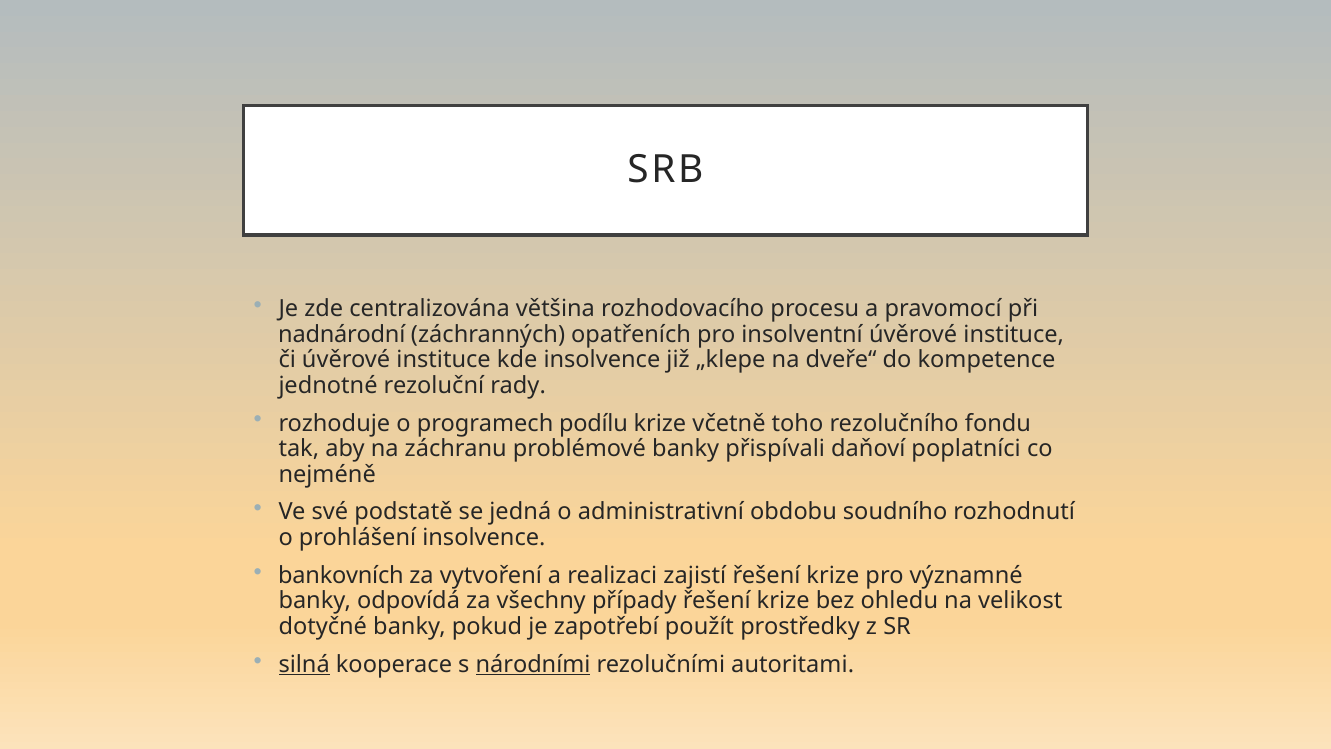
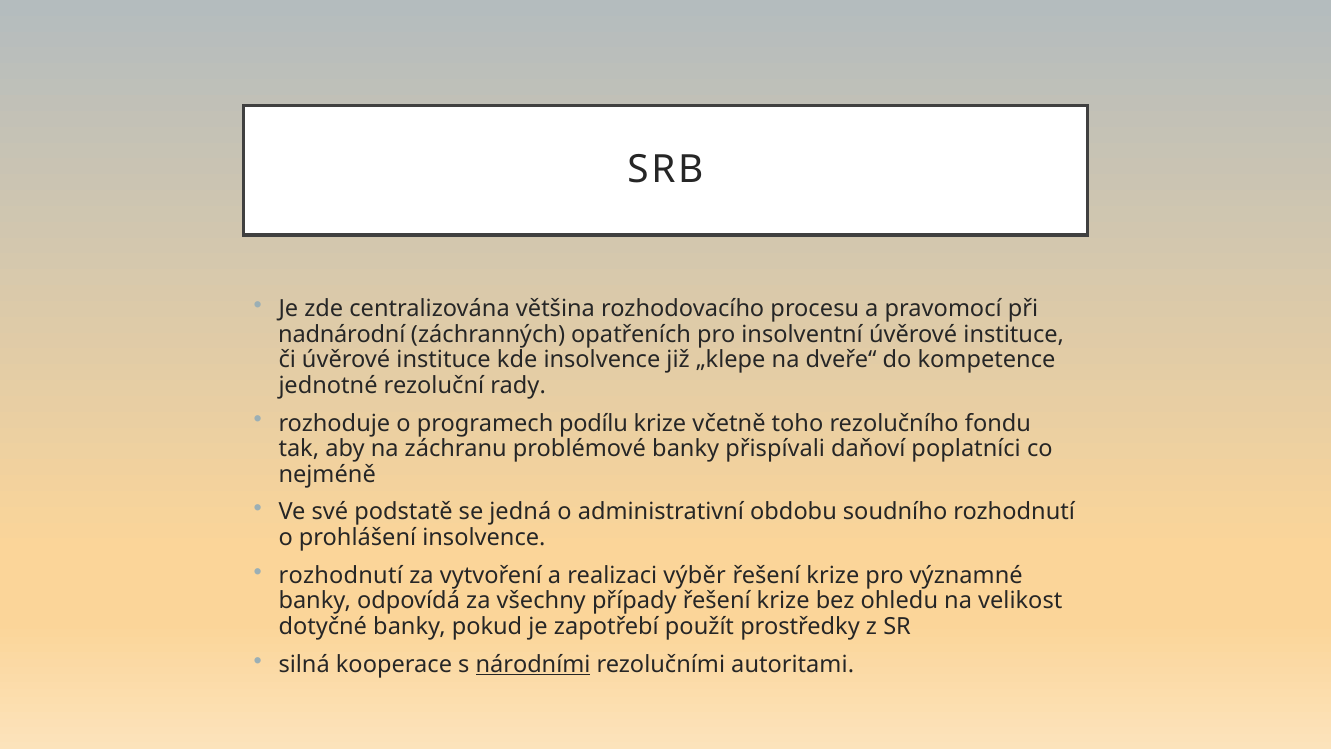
bankovních at (341, 575): bankovních -> rozhodnutí
zajistí: zajistí -> výběr
silná underline: present -> none
